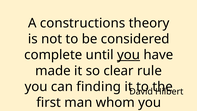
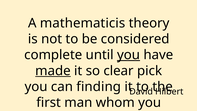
constructions: constructions -> mathematicis
made underline: none -> present
rule: rule -> pick
